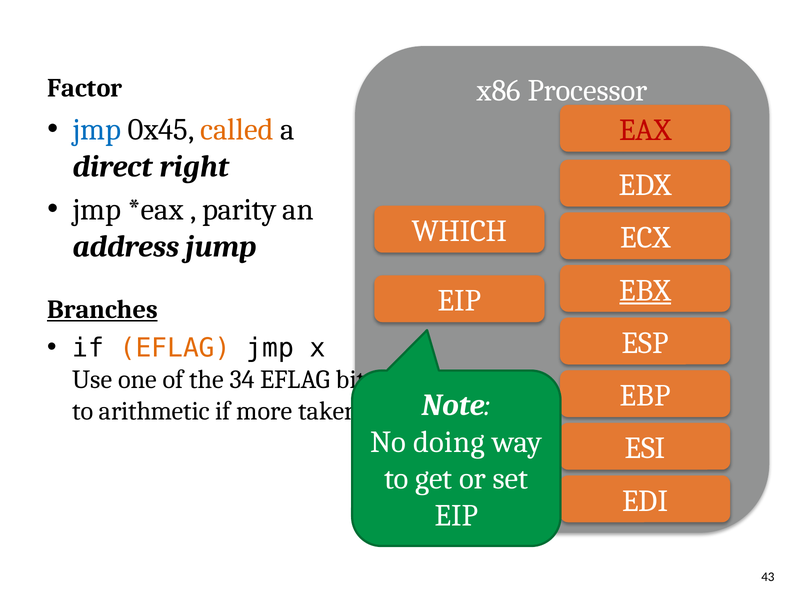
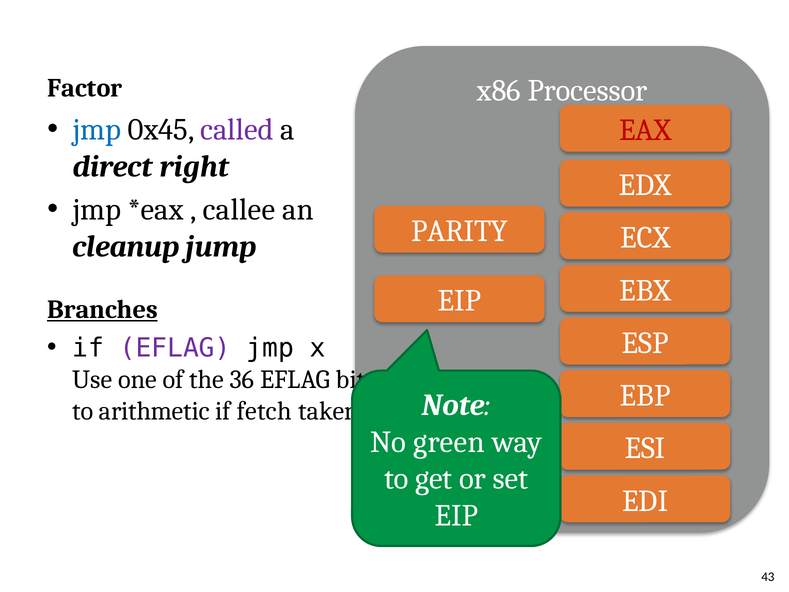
called colour: orange -> purple
parity: parity -> callee
WHICH: WHICH -> PARITY
address: address -> cleanup
EBX underline: present -> none
EFLAG at (175, 348) colour: orange -> purple
34: 34 -> 36
more: more -> fetch
doing: doing -> green
